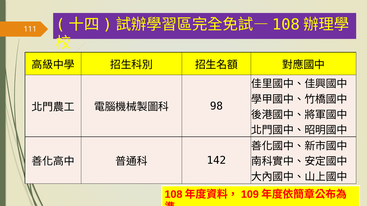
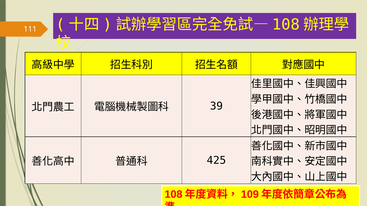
98: 98 -> 39
142: 142 -> 425
